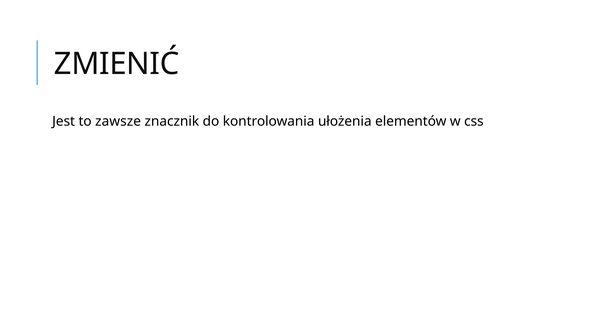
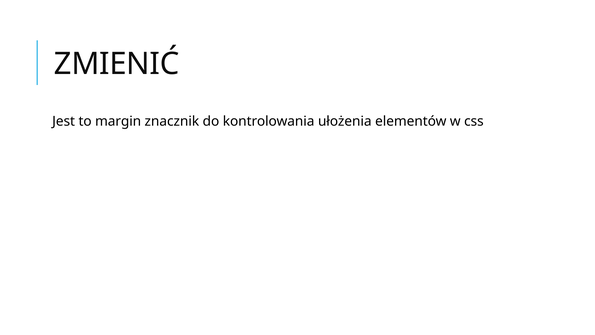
zawsze: zawsze -> margin
